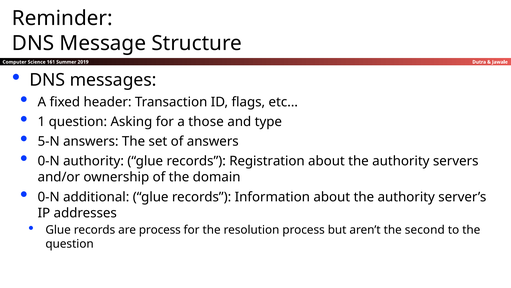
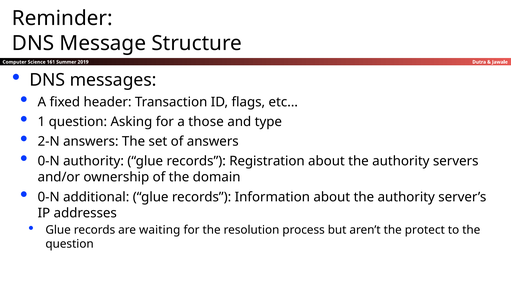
5-N: 5-N -> 2-N
are process: process -> waiting
second: second -> protect
